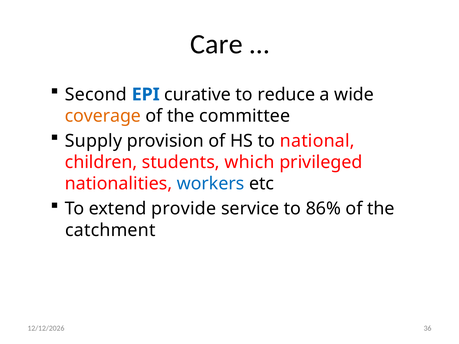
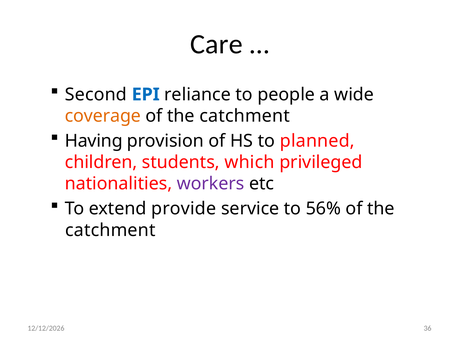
curative: curative -> reliance
reduce: reduce -> people
committee at (245, 116): committee -> catchment
Supply: Supply -> Having
national: national -> planned
workers colour: blue -> purple
86%: 86% -> 56%
